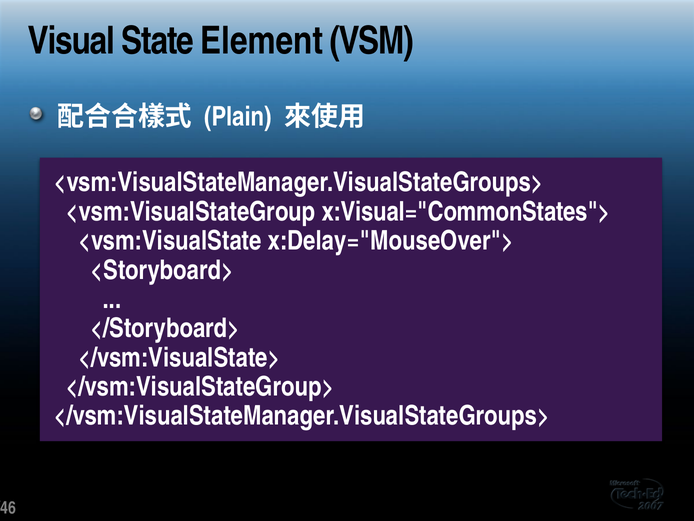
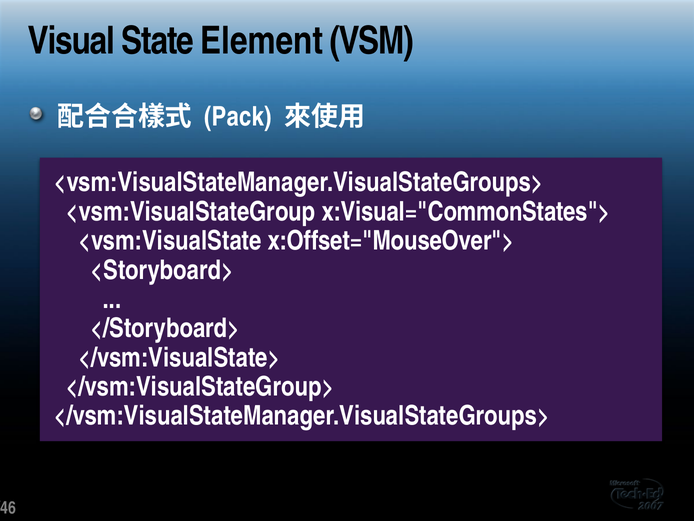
Plain: Plain -> Pack
x:Delay="MouseOver">: x:Delay="MouseOver"> -> x:Offset="MouseOver">
